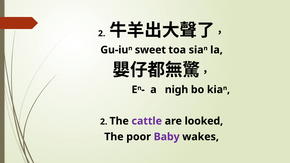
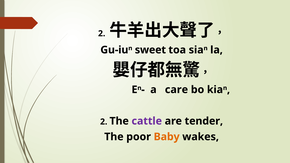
nigh: nigh -> care
looked: looked -> tender
Baby colour: purple -> orange
